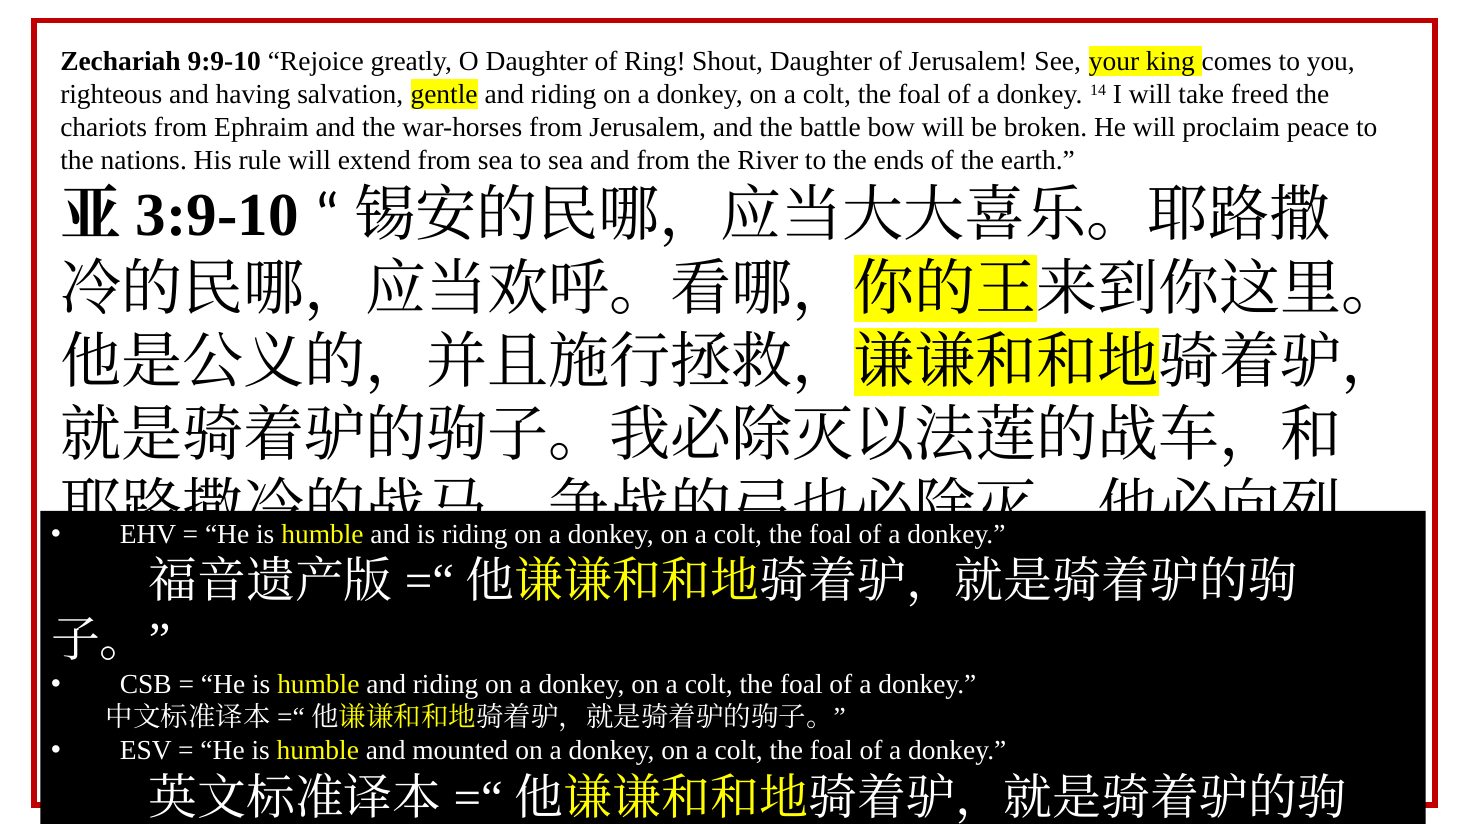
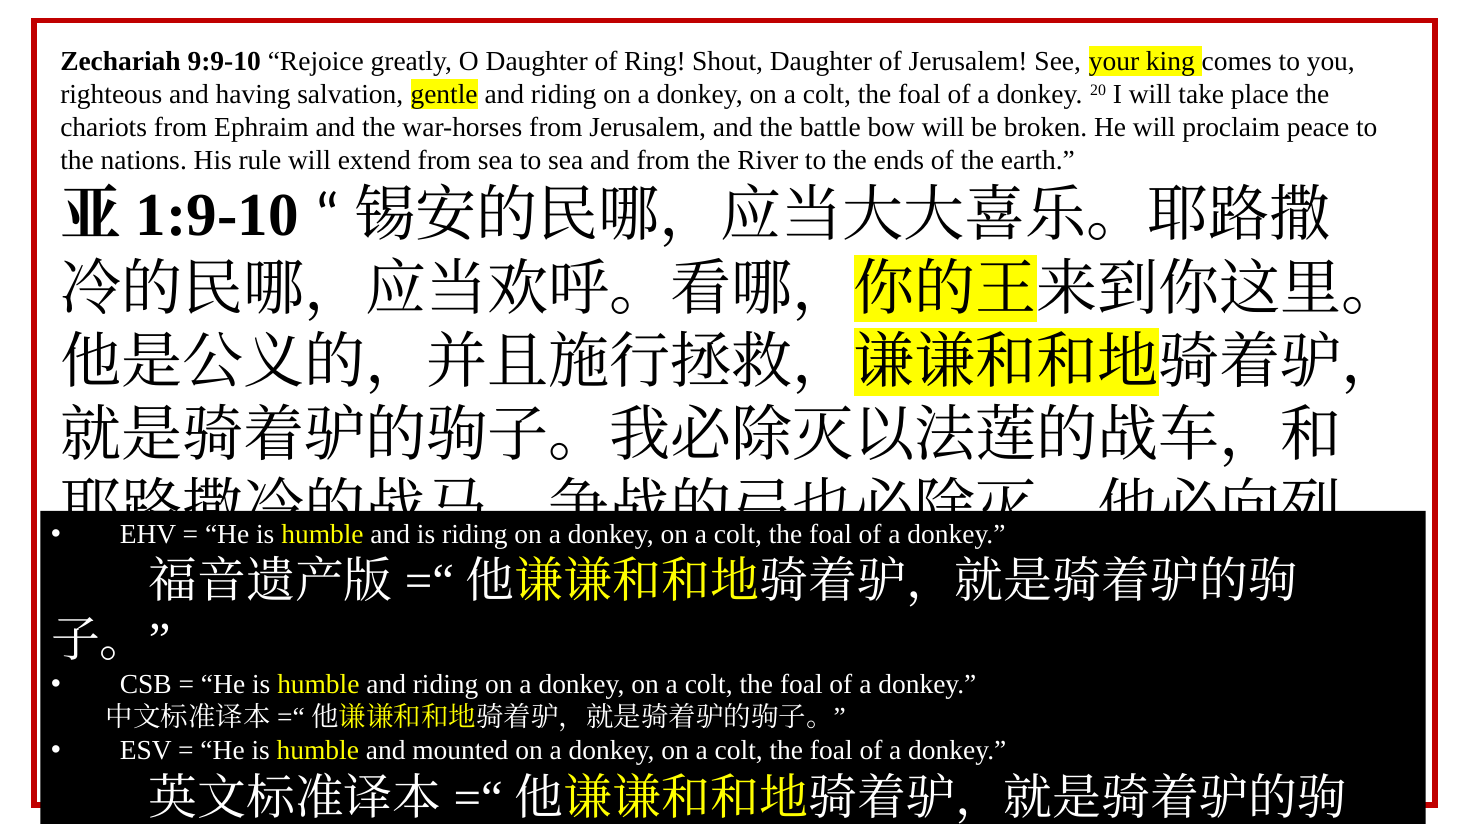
14: 14 -> 20
freed: freed -> place
3:9-10: 3:9-10 -> 1:9-10
